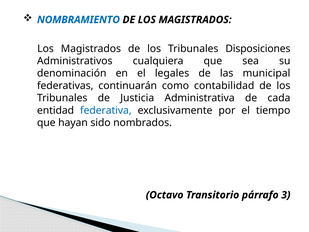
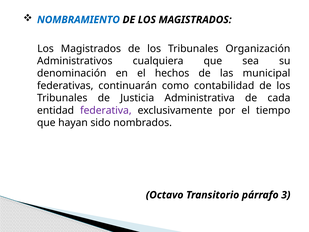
Disposiciones: Disposiciones -> Organización
legales: legales -> hechos
federativa colour: blue -> purple
